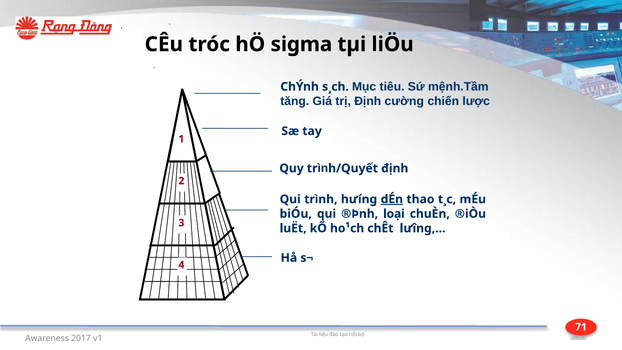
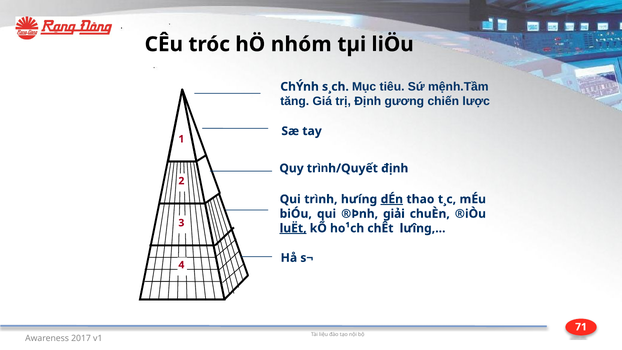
sigma: sigma -> nhóm
cường: cường -> gương
loại: loại -> giải
luËt underline: none -> present
